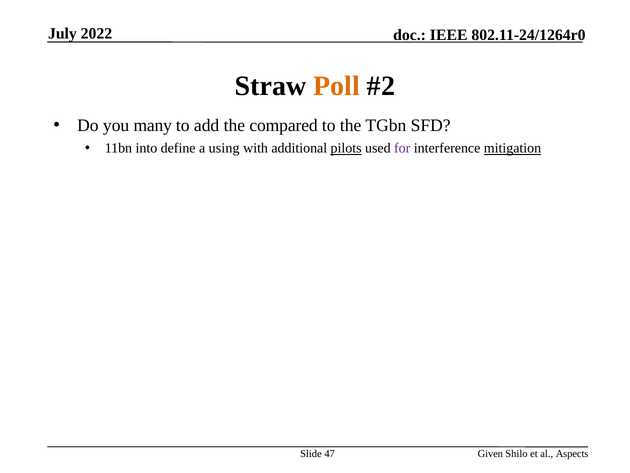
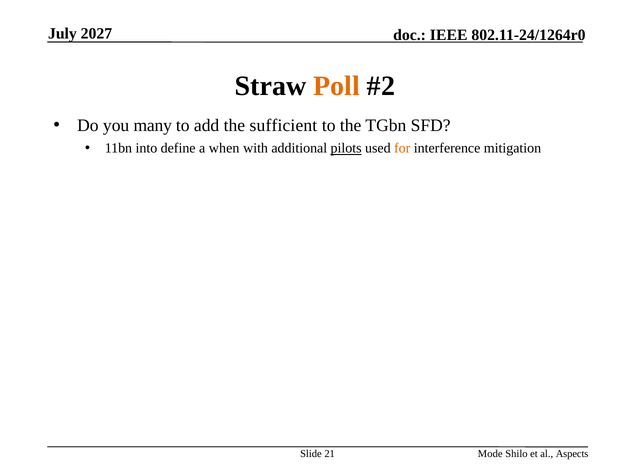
2022: 2022 -> 2027
compared: compared -> sufficient
using: using -> when
for colour: purple -> orange
mitigation underline: present -> none
47: 47 -> 21
Given: Given -> Mode
